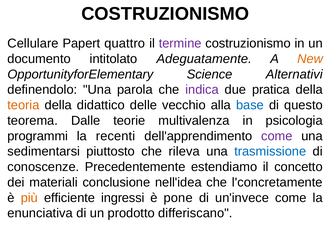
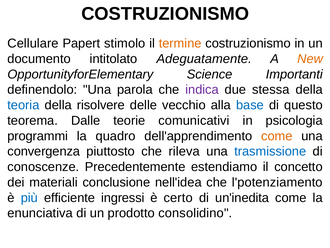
quattro: quattro -> stimolo
termine colour: purple -> orange
Alternativi: Alternativi -> Importanti
pratica: pratica -> stessa
teoria colour: orange -> blue
didattico: didattico -> risolvere
multivalenza: multivalenza -> comunicativi
recenti: recenti -> quadro
come at (277, 136) colour: purple -> orange
sedimentarsi: sedimentarsi -> convergenza
l'concretamente: l'concretamente -> l'potenziamento
più colour: orange -> blue
pone: pone -> certo
un'invece: un'invece -> un'inedita
differiscano: differiscano -> consolidino
